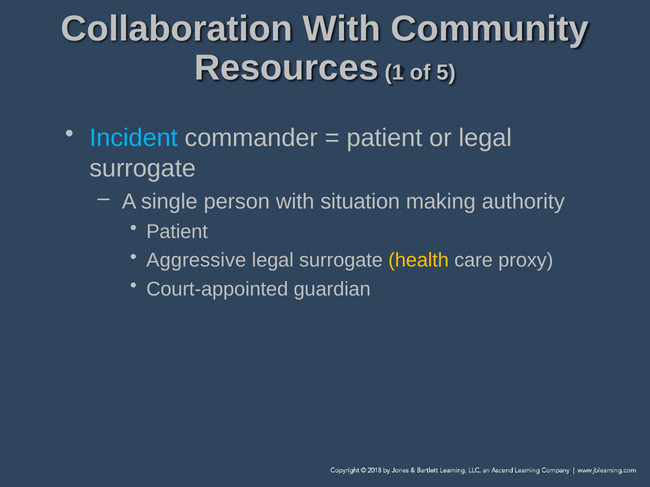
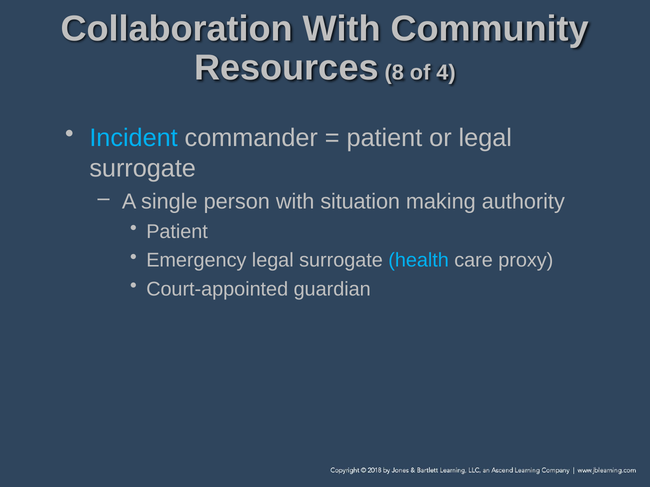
1: 1 -> 8
5: 5 -> 4
Aggressive: Aggressive -> Emergency
health colour: yellow -> light blue
